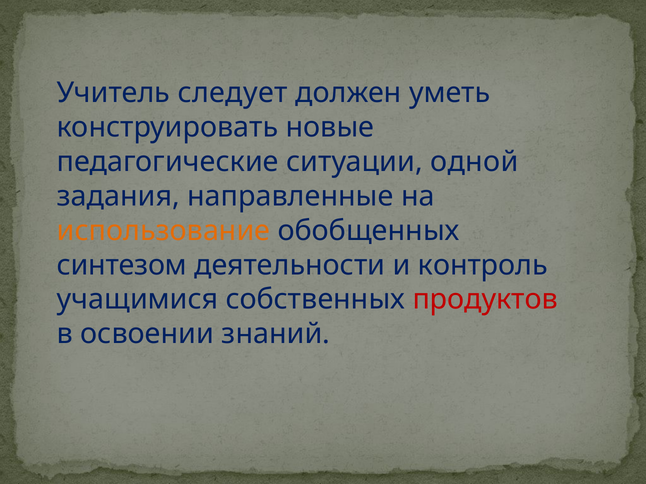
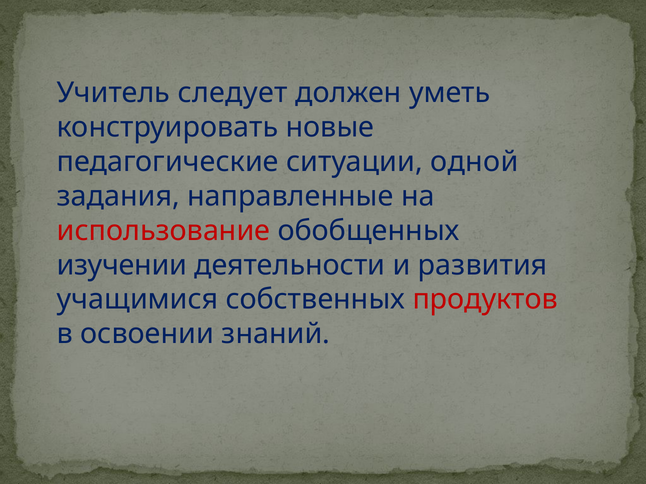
использование colour: orange -> red
синтезом: синтезом -> изучении
контроль: контроль -> развития
